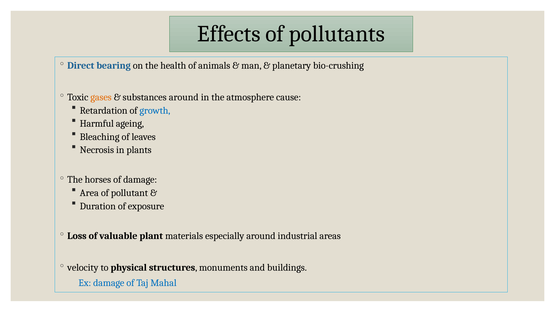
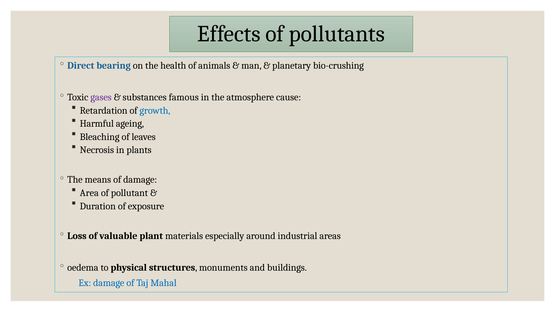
gases colour: orange -> purple
substances around: around -> famous
horses: horses -> means
velocity: velocity -> oedema
